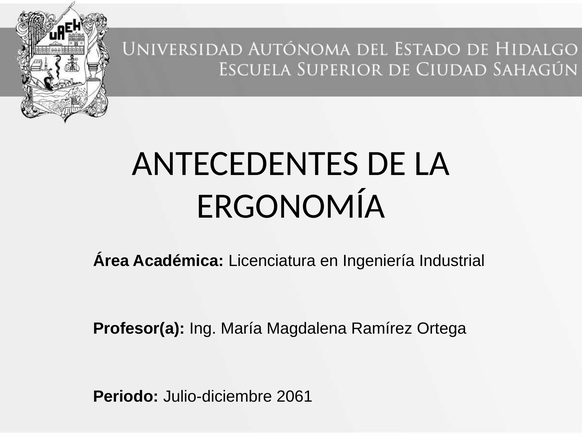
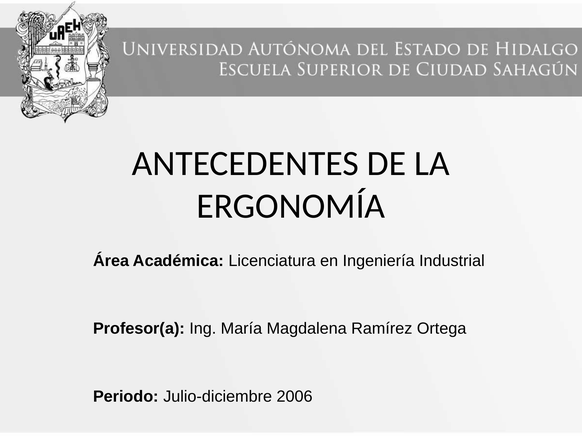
2061: 2061 -> 2006
